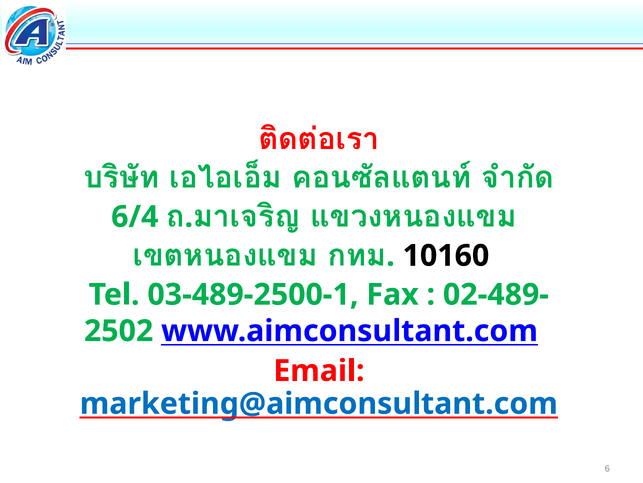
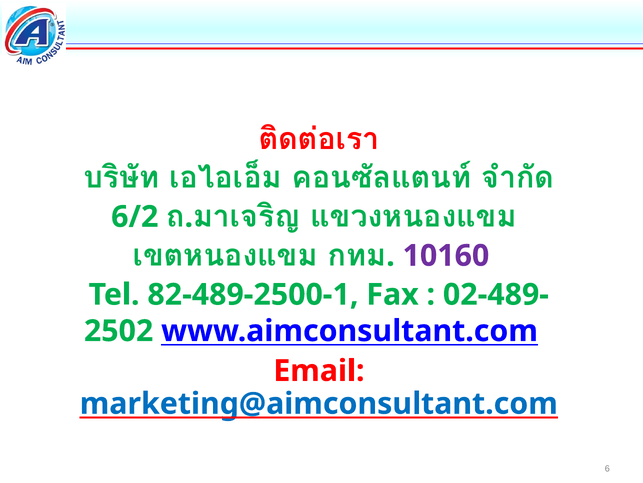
6/4: 6/4 -> 6/2
10160 colour: black -> purple
03-489-2500-1: 03-489-2500-1 -> 82-489-2500-1
